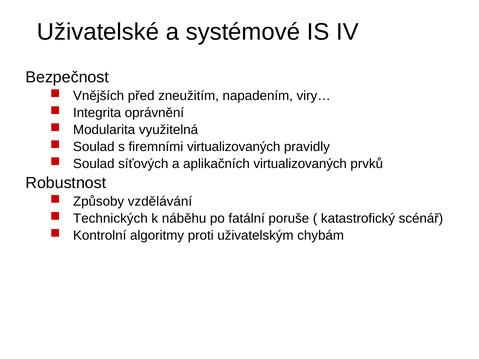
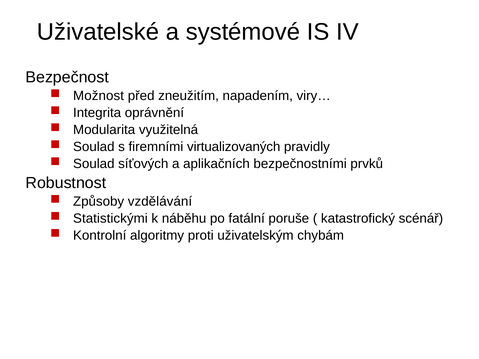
Vnějších: Vnějších -> Možnost
aplikačních virtualizovaných: virtualizovaných -> bezpečnostními
Technických: Technických -> Statistickými
